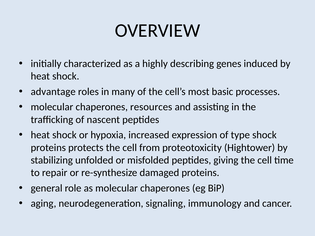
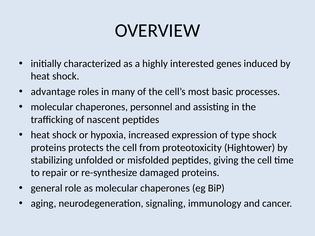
describing: describing -> interested
resources: resources -> personnel
